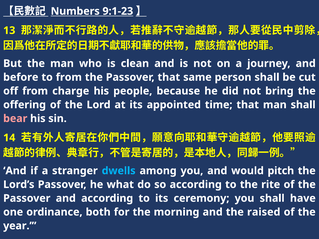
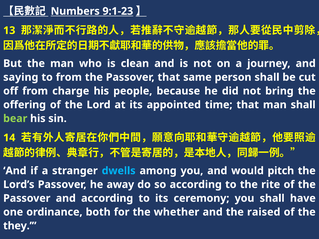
before: before -> saying
bear colour: pink -> light green
what: what -> away
morning: morning -> whether
year: year -> they
